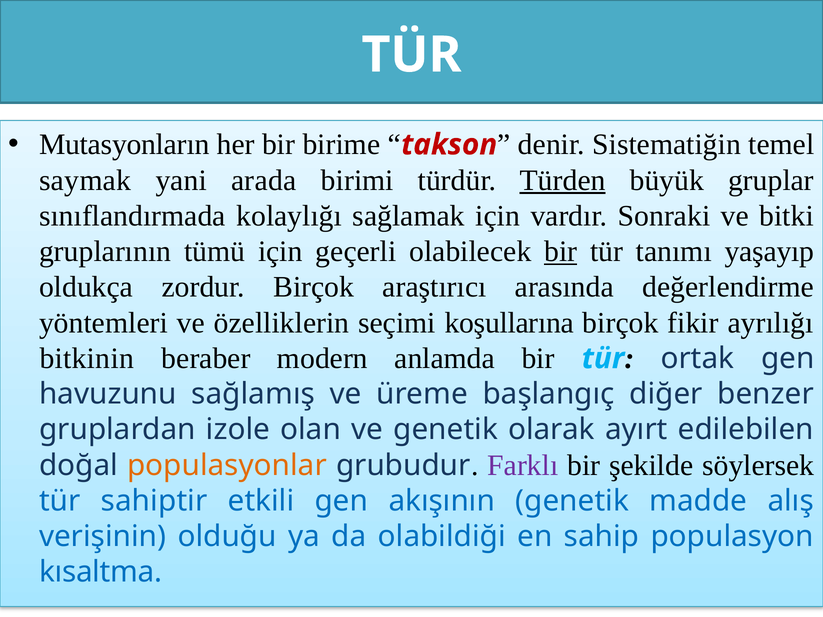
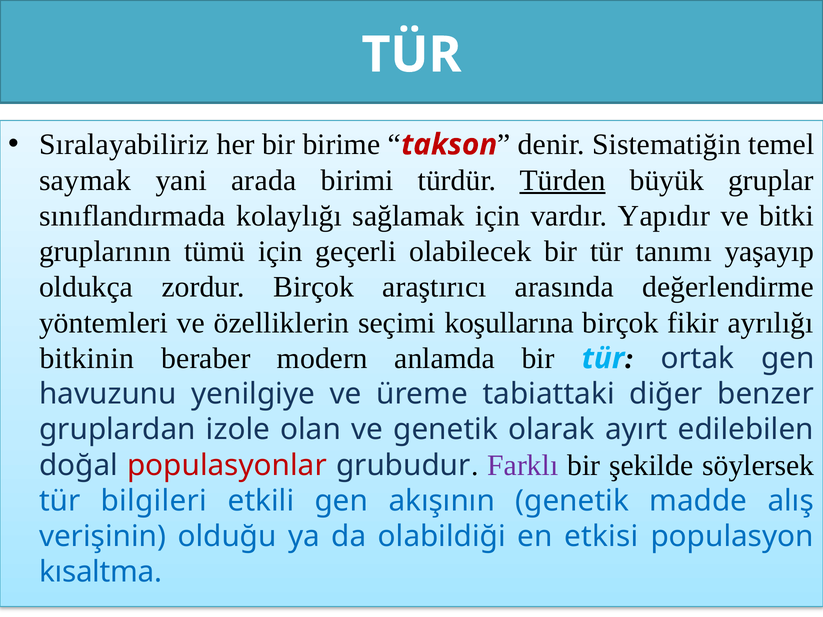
Mutasyonların: Mutasyonların -> Sıralayabiliriz
Sonraki: Sonraki -> Yapıdır
bir at (561, 252) underline: present -> none
sağlamış: sağlamış -> yenilgiye
başlangıç: başlangıç -> tabiattaki
populasyonlar colour: orange -> red
sahiptir: sahiptir -> bilgileri
sahip: sahip -> etkisi
